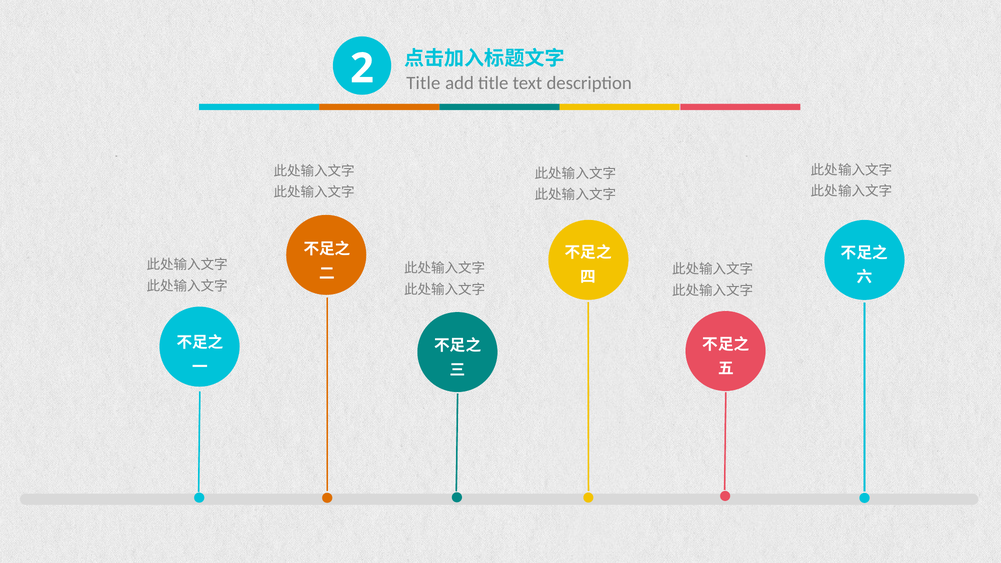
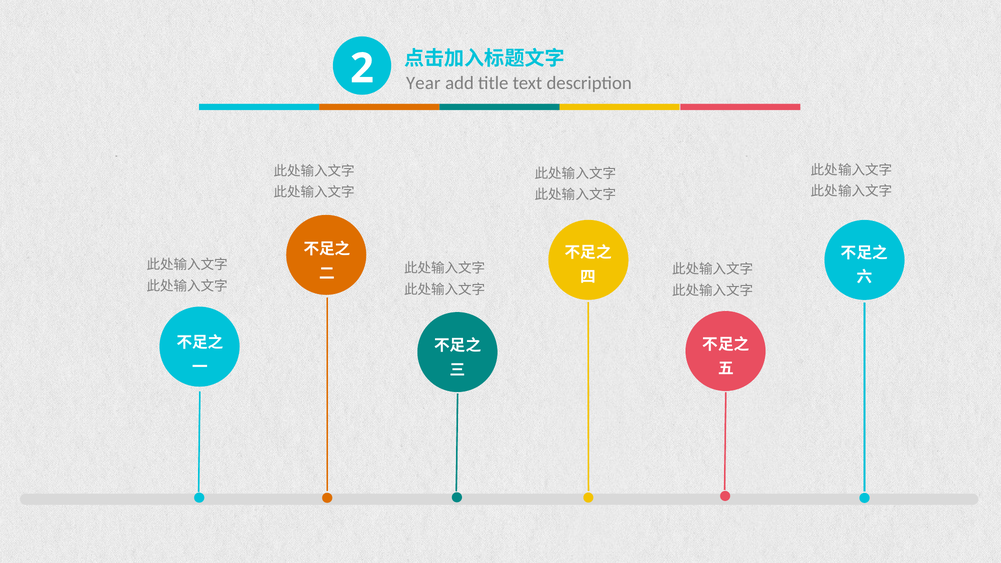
Title at (423, 83): Title -> Year
